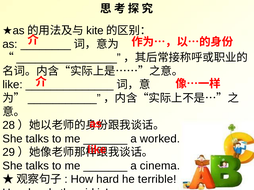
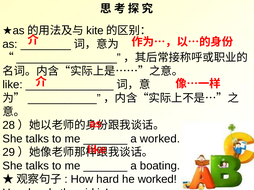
cinema: cinema -> boating
he terrible: terrible -> worked
